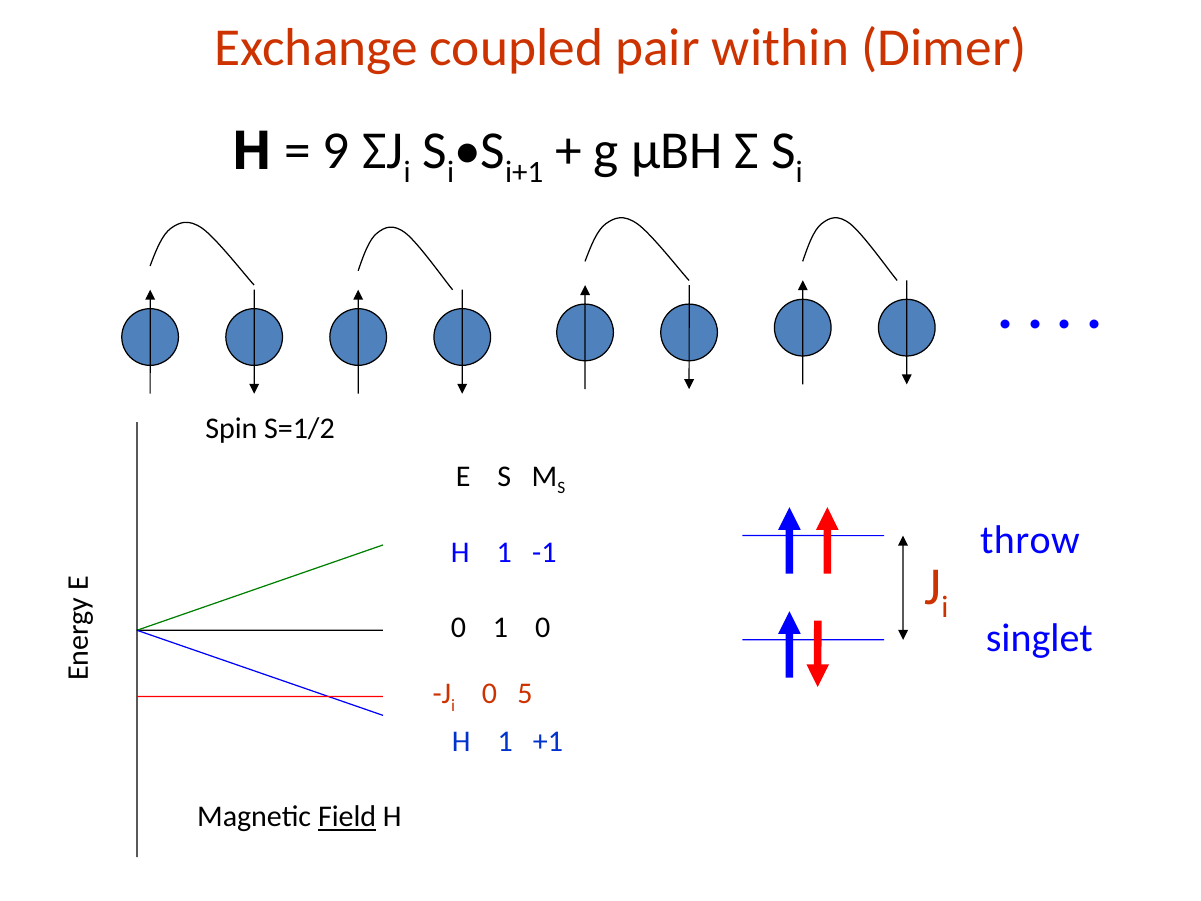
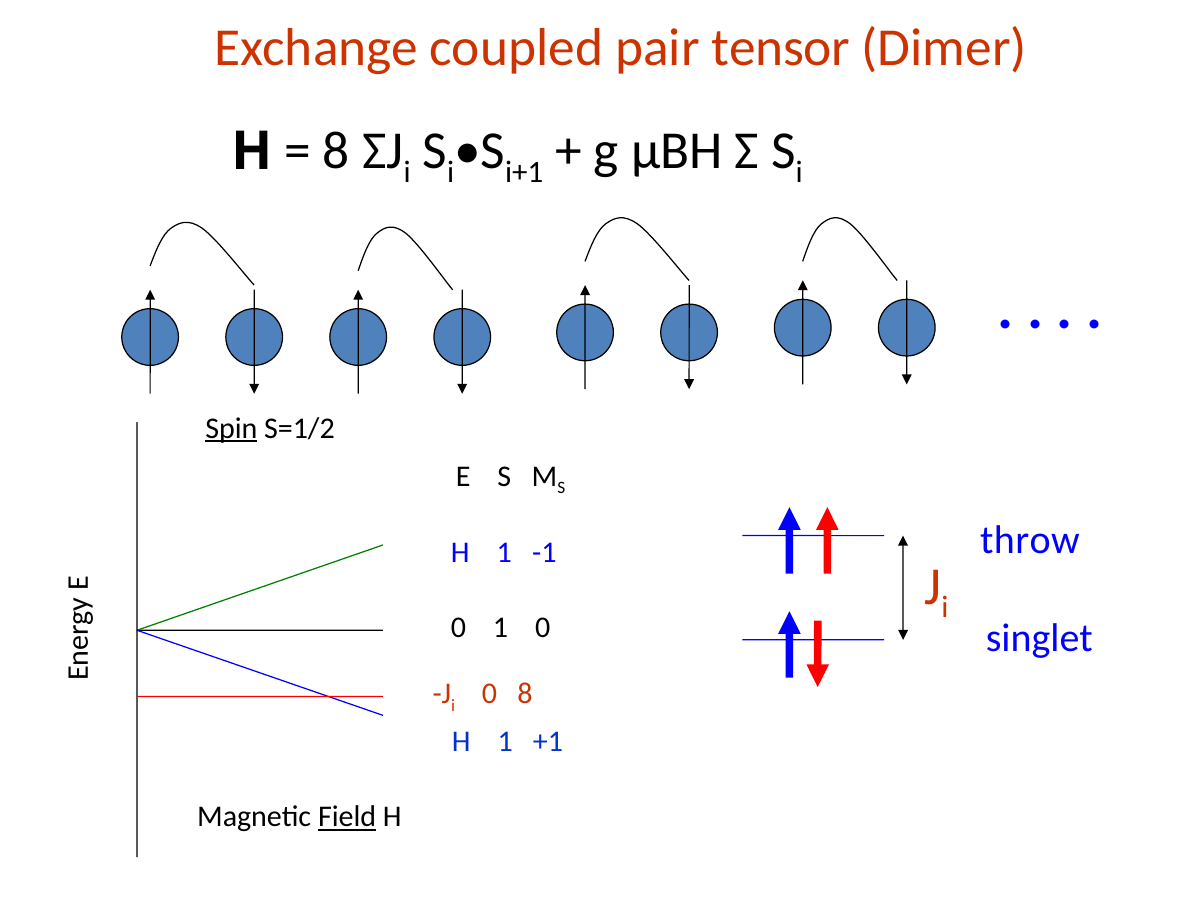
within: within -> tensor
9 at (336, 151): 9 -> 8
Spin underline: none -> present
0 5: 5 -> 8
